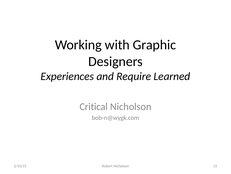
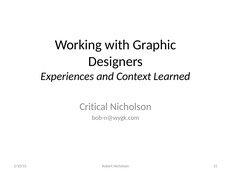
Require: Require -> Context
